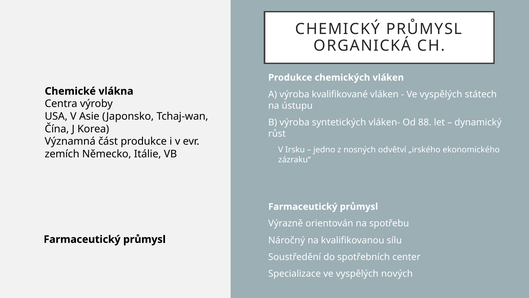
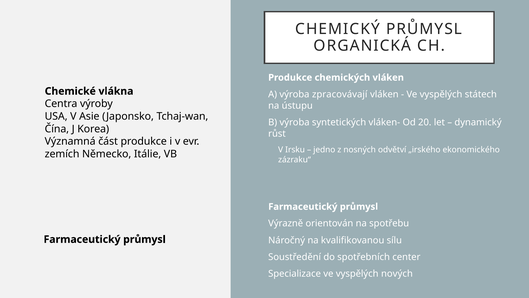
kvalifikované: kvalifikované -> zpracovávají
88: 88 -> 20
